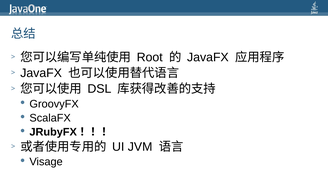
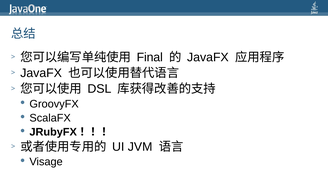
Root: Root -> Final
